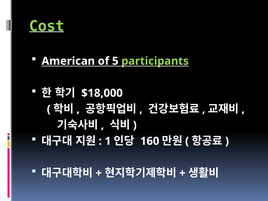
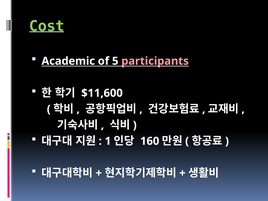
American: American -> Academic
participants colour: light green -> pink
$18,000: $18,000 -> $11,600
